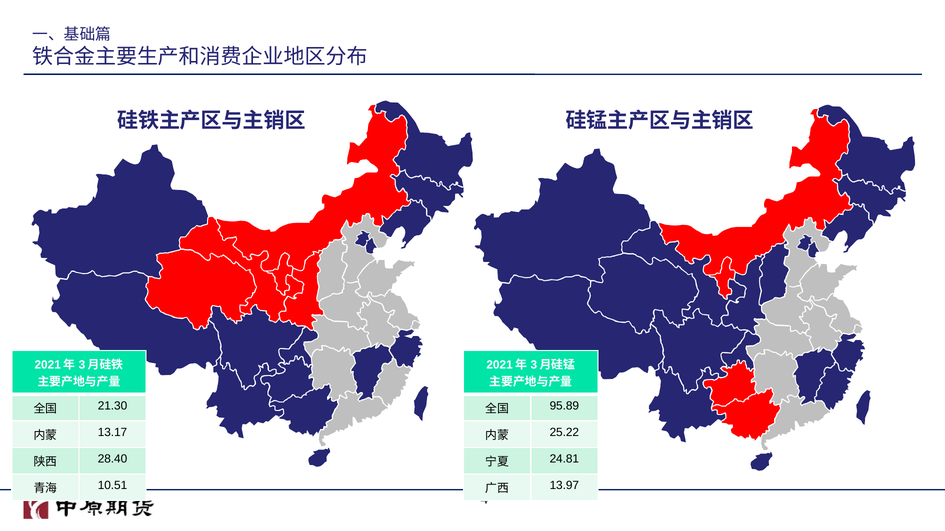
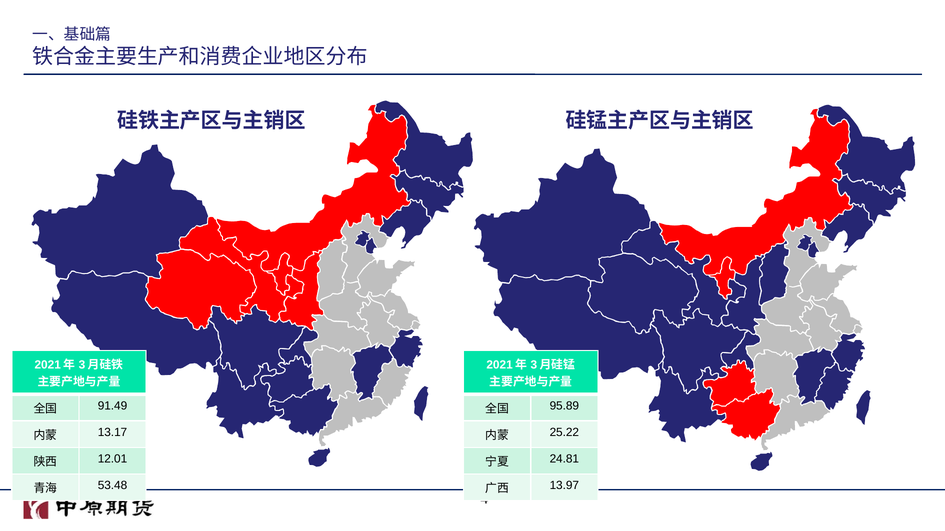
21.30: 21.30 -> 91.49
28.40: 28.40 -> 12.01
10.51: 10.51 -> 53.48
